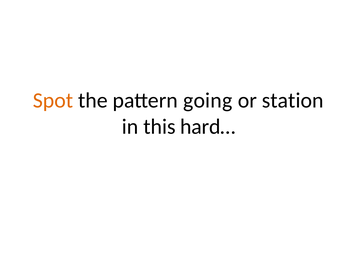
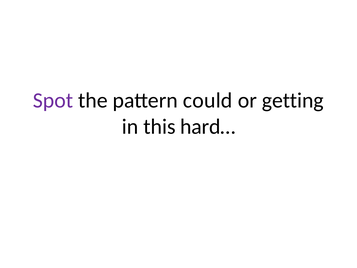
Spot colour: orange -> purple
going: going -> could
station: station -> getting
